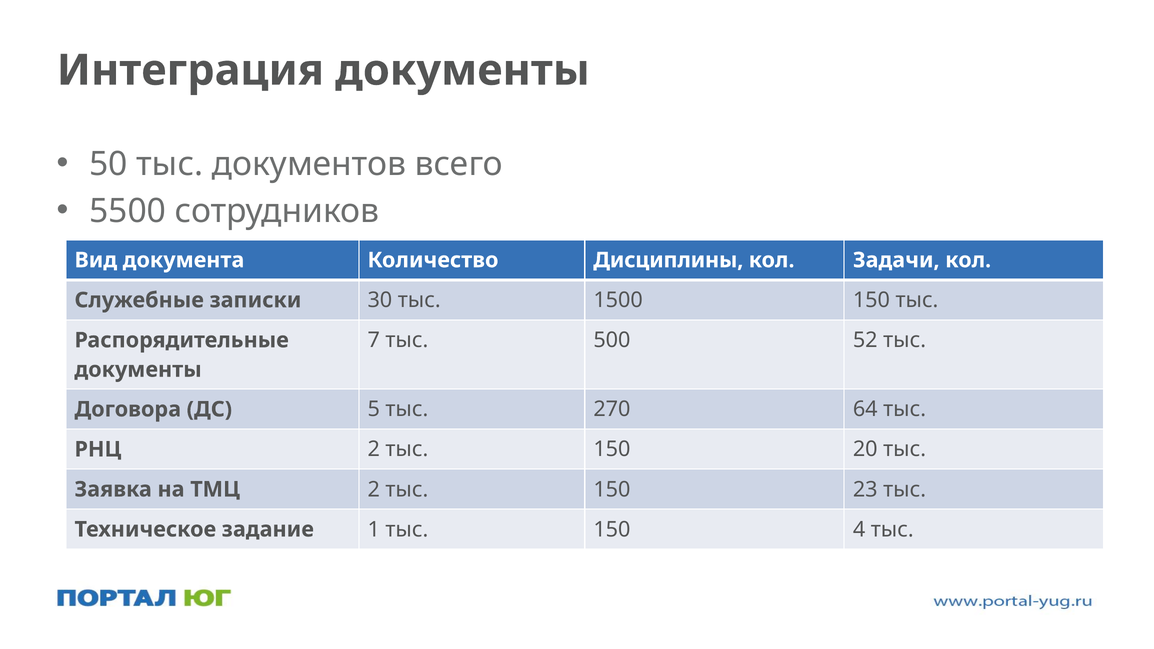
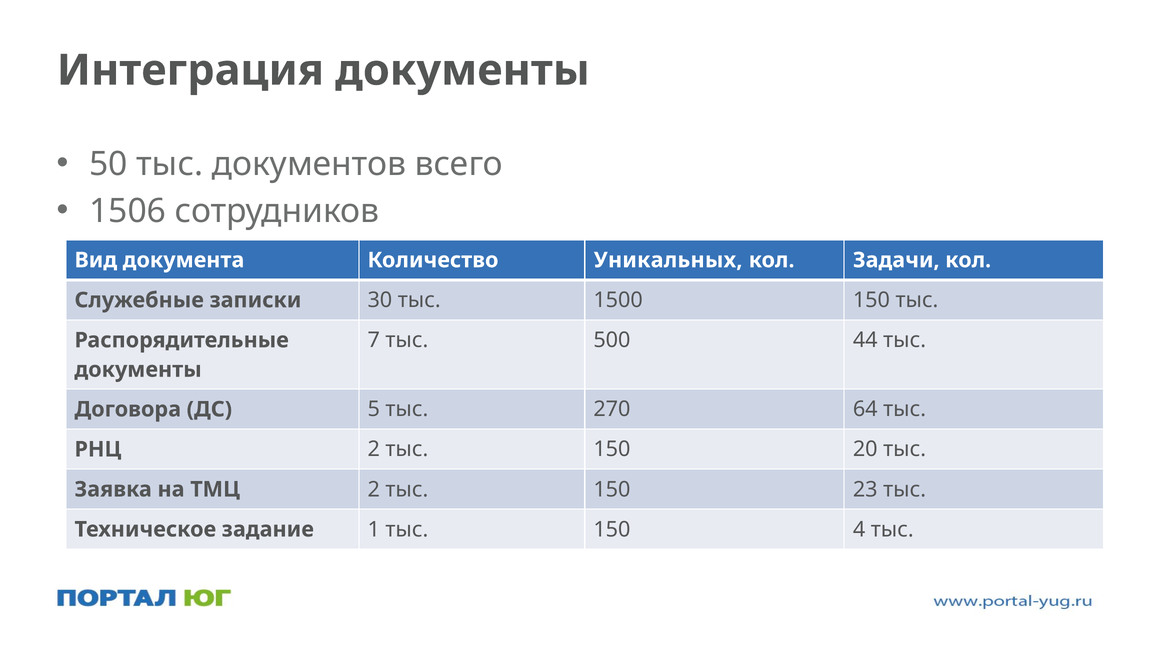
5500: 5500 -> 1506
Дисциплины: Дисциплины -> Уникальных
52: 52 -> 44
